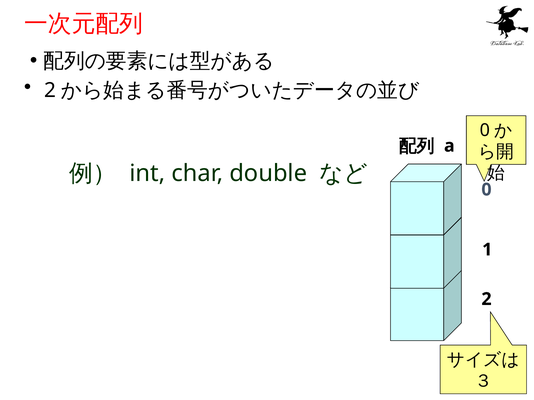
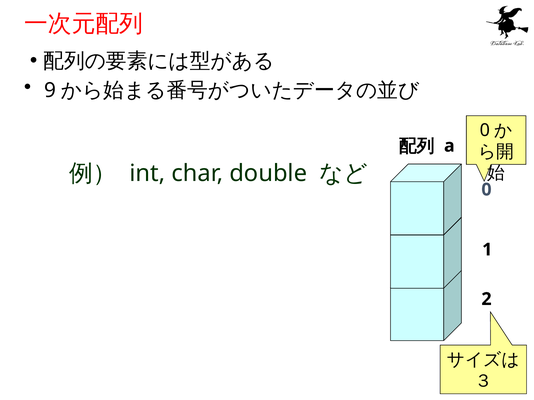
2 at (50, 91): 2 -> 9
